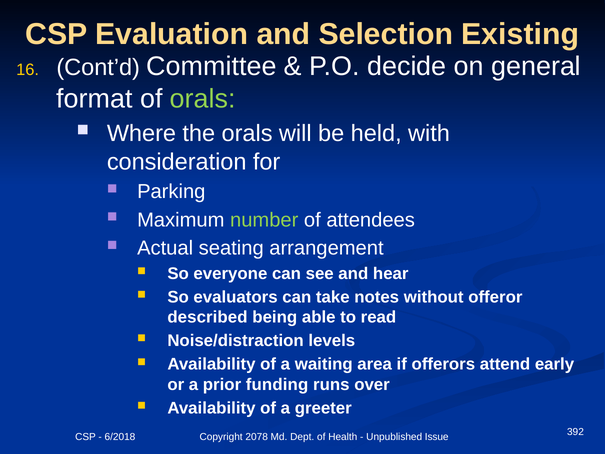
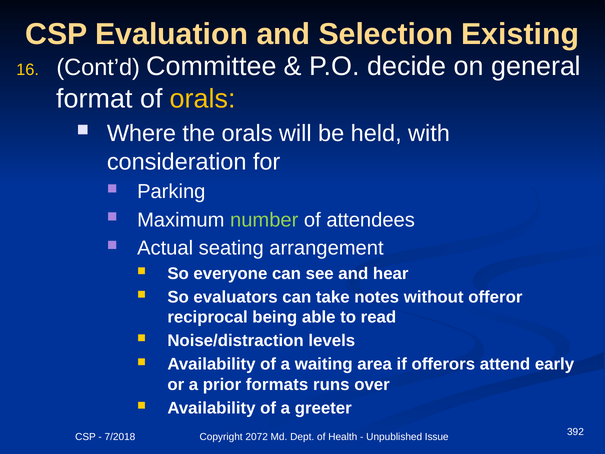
orals at (203, 99) colour: light green -> yellow
described: described -> reciprocal
funding: funding -> formats
6/2018: 6/2018 -> 7/2018
2078: 2078 -> 2072
